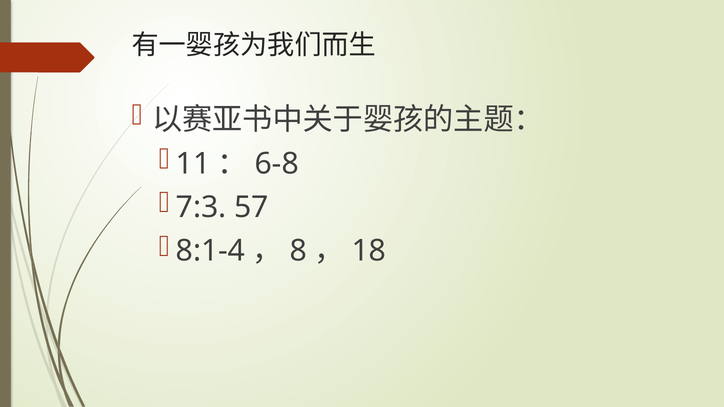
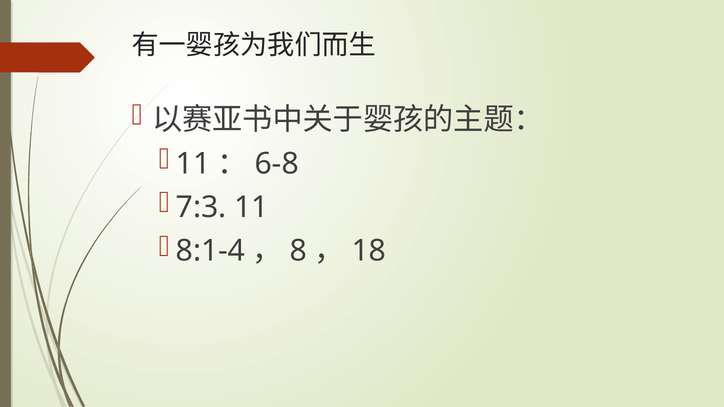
7:3 57: 57 -> 11
